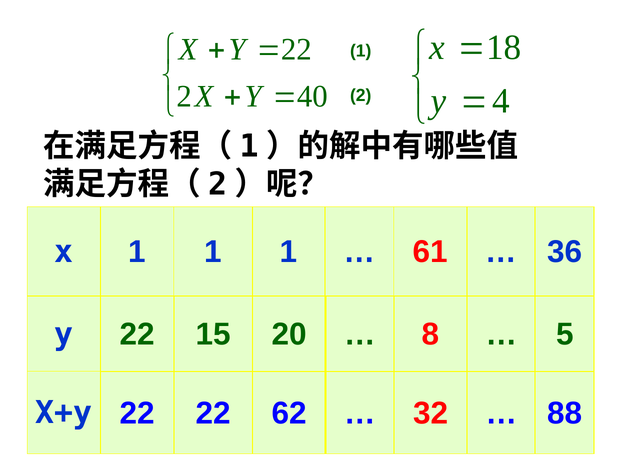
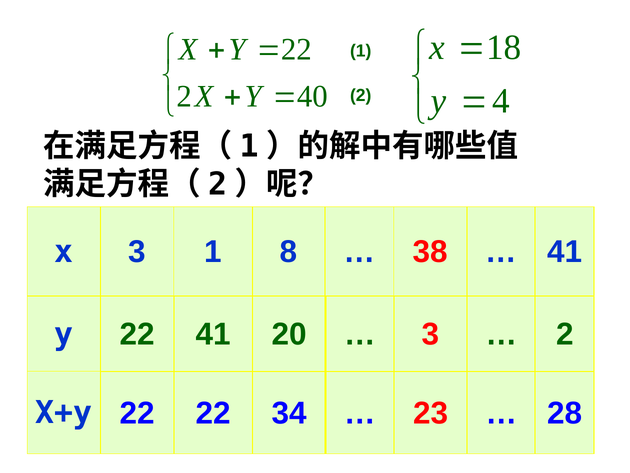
1 at (137, 252): 1 -> 3
1 at (289, 252): 1 -> 8
61: 61 -> 38
36 at (565, 252): 36 -> 41
22 15: 15 -> 41
8 at (431, 334): 8 -> 3
5 at (565, 334): 5 -> 2
62: 62 -> 34
32: 32 -> 23
88: 88 -> 28
